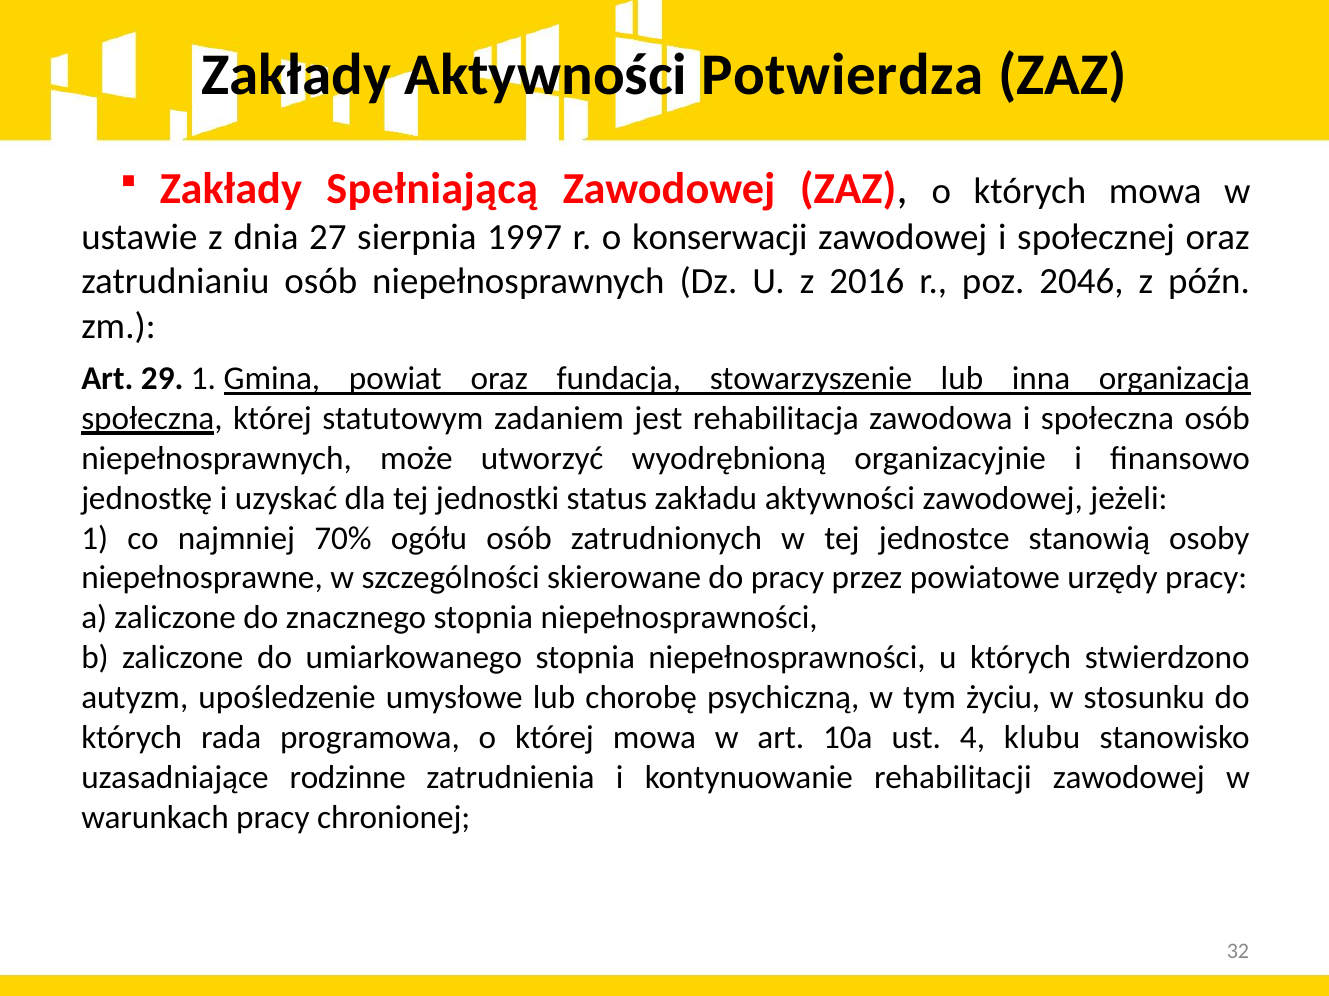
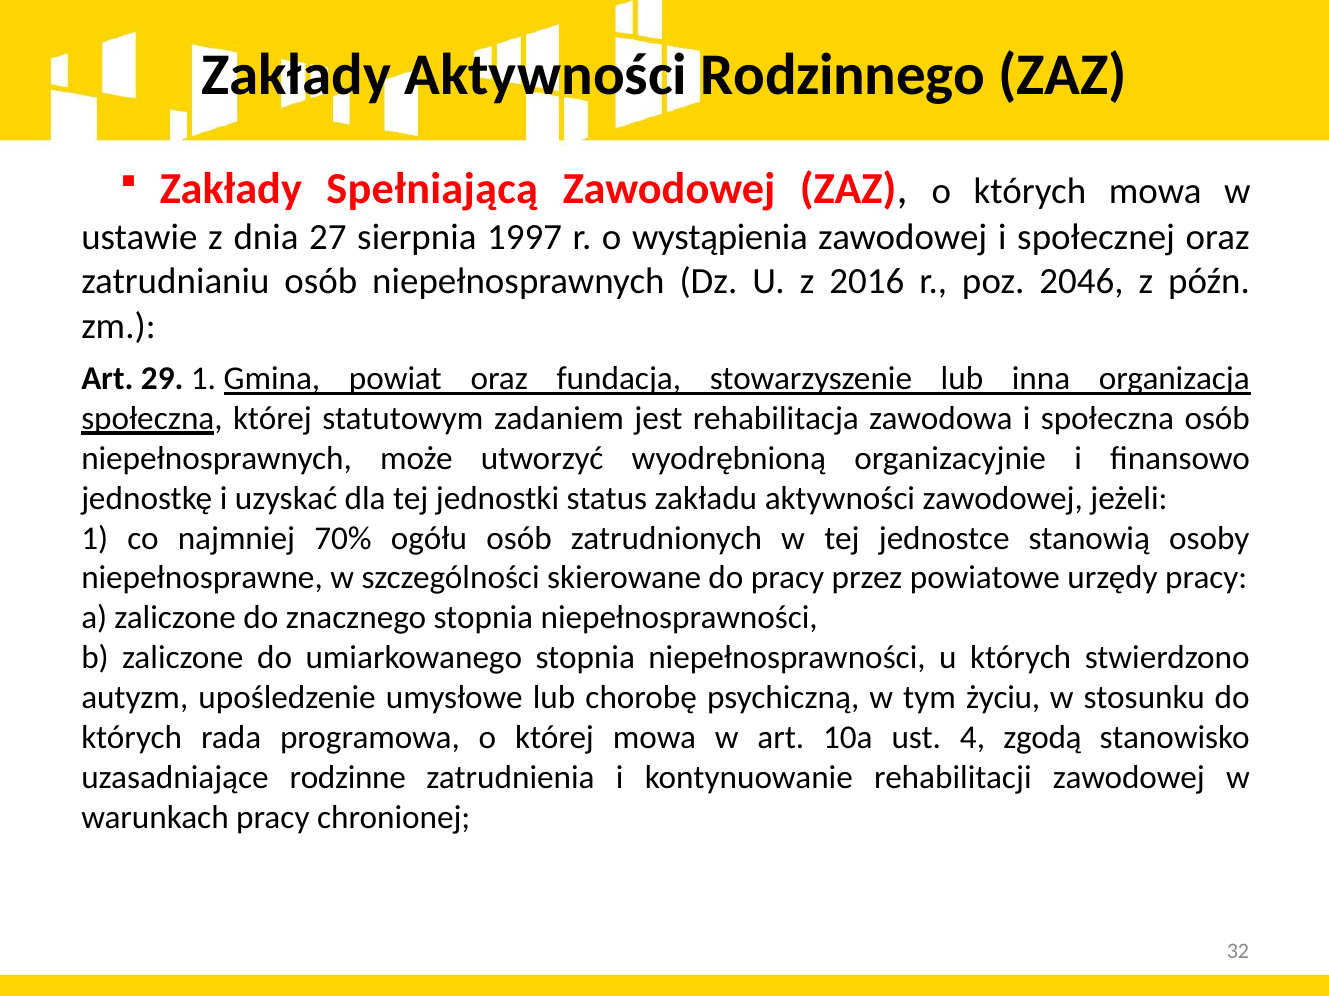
Potwierdza: Potwierdza -> Rodzinnego
konserwacji: konserwacji -> wystąpienia
klubu: klubu -> zgodą
